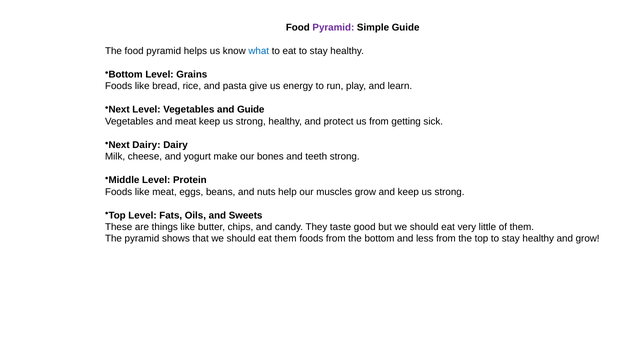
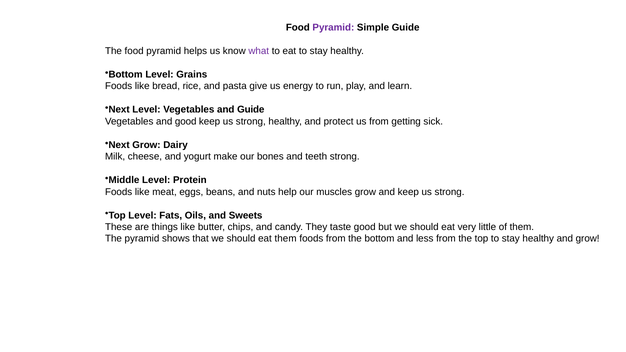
what colour: blue -> purple
and meat: meat -> good
Next Dairy: Dairy -> Grow
